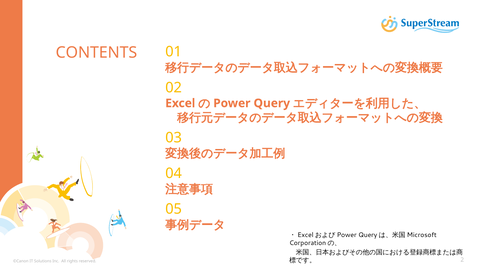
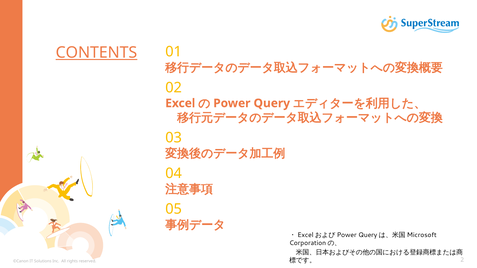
CONTENTS underline: none -> present
